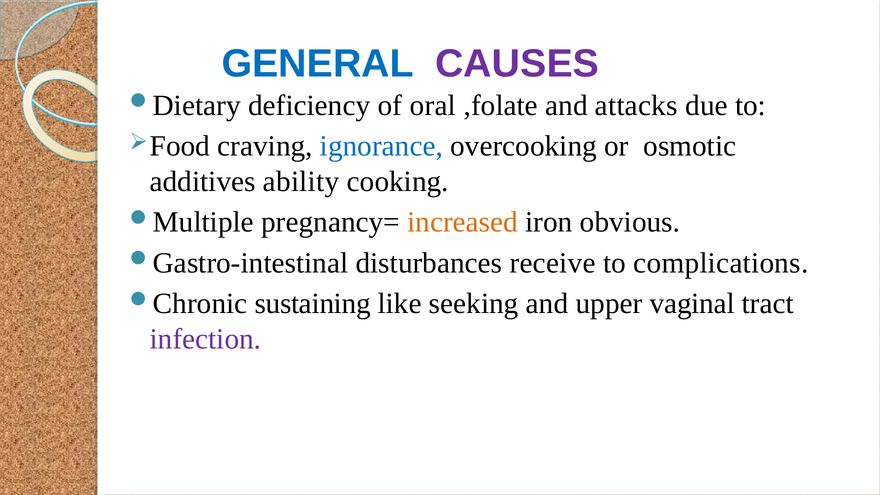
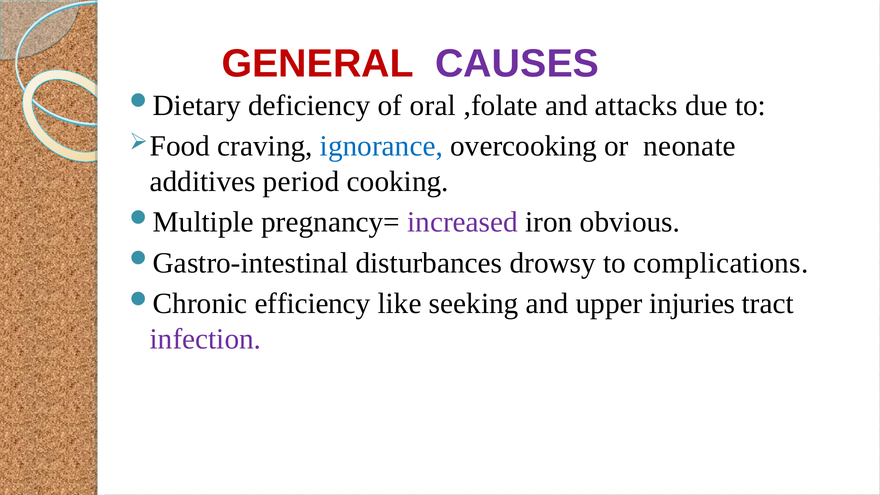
GENERAL colour: blue -> red
osmotic: osmotic -> neonate
ability: ability -> period
increased colour: orange -> purple
receive: receive -> drowsy
sustaining: sustaining -> efficiency
vaginal: vaginal -> injuries
